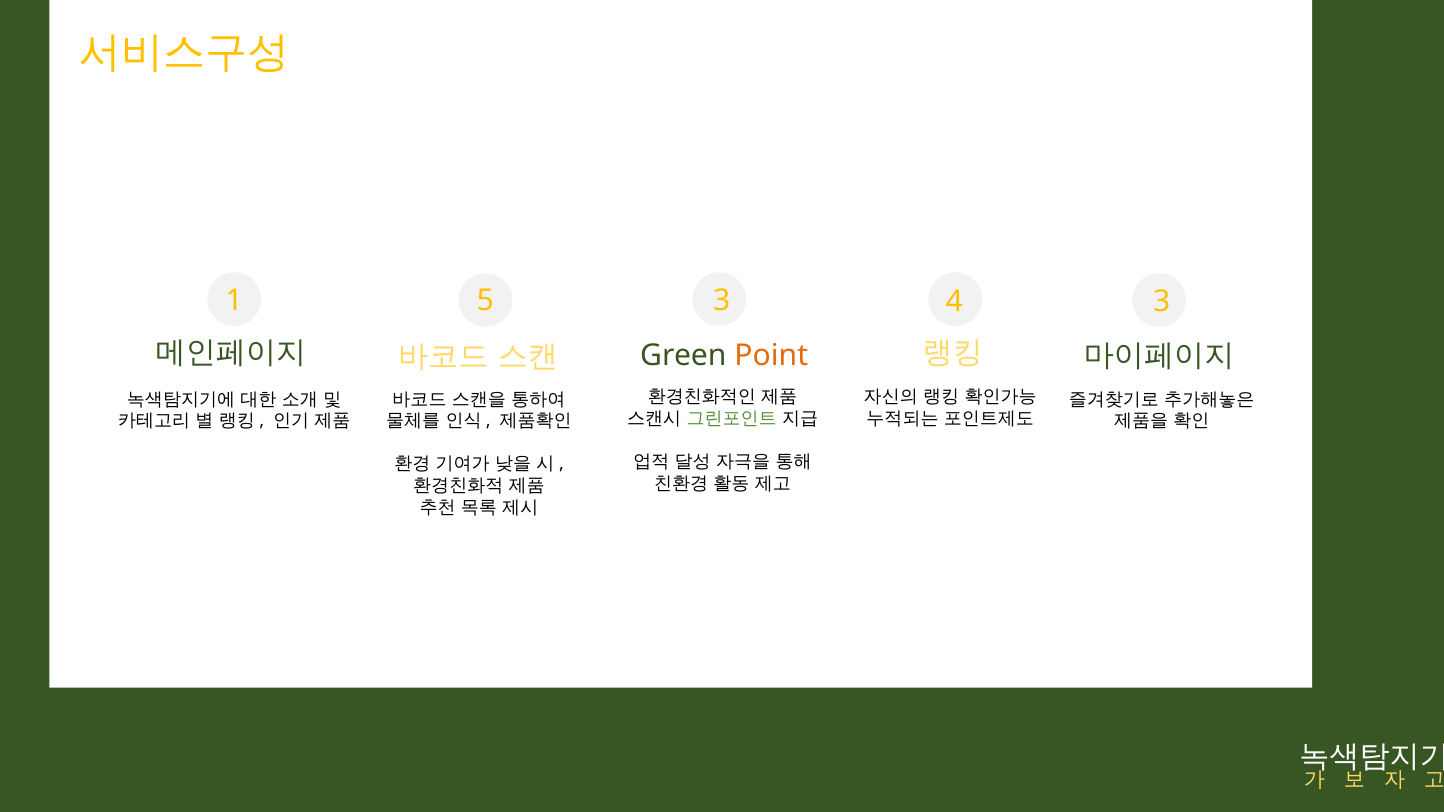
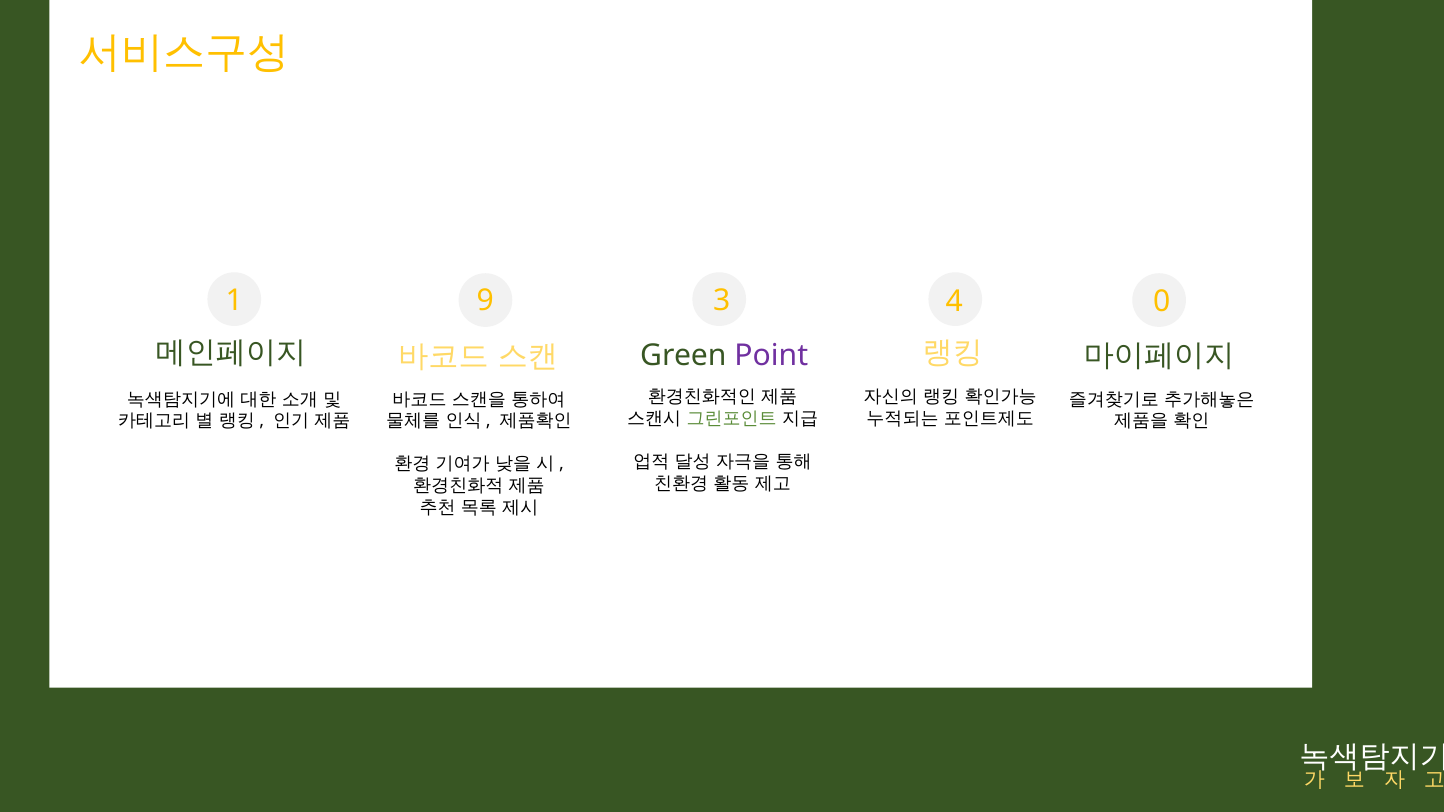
5: 5 -> 9
4 3: 3 -> 0
Point colour: orange -> purple
